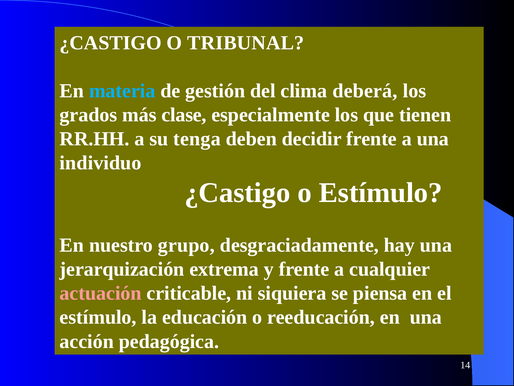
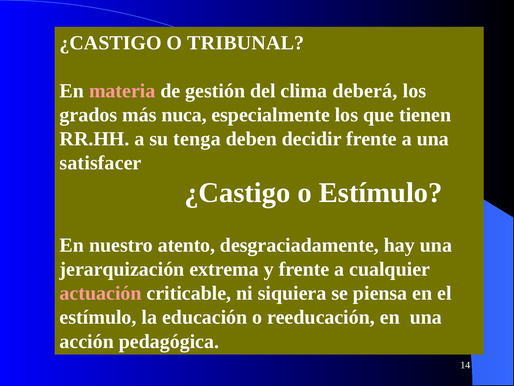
materia colour: light blue -> pink
clase: clase -> nuca
individuo: individuo -> satisfacer
grupo: grupo -> atento
